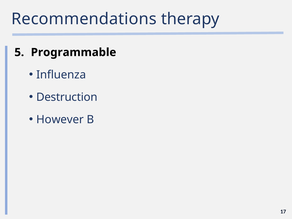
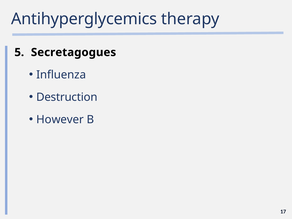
Recommendations: Recommendations -> Antihyperglycemics
Programmable: Programmable -> Secretagogues
